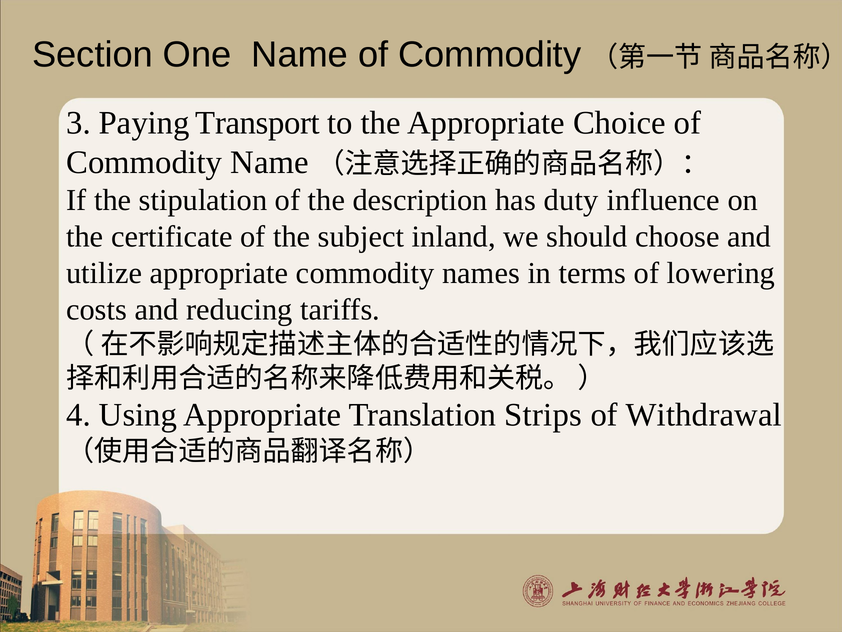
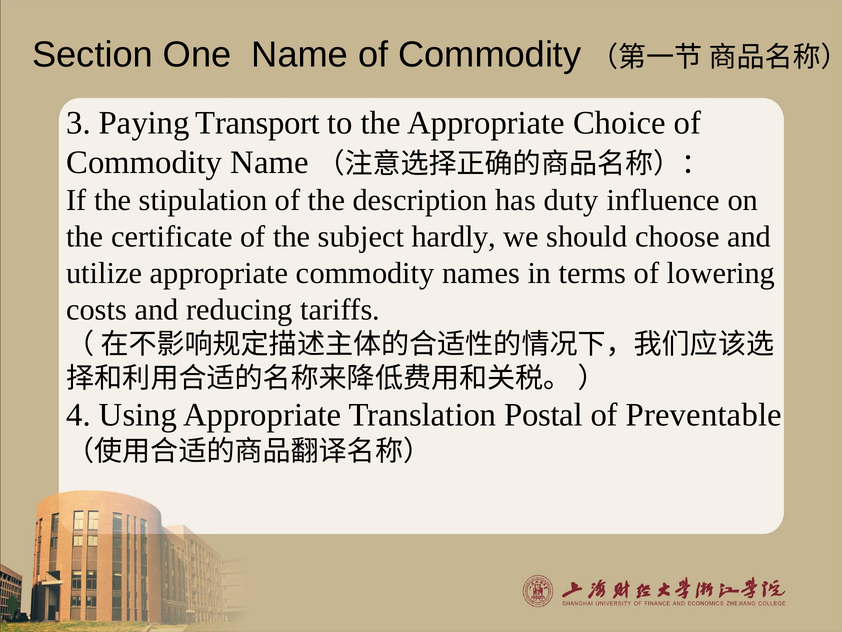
inland: inland -> hardly
Strips: Strips -> Postal
Withdrawal: Withdrawal -> Preventable
